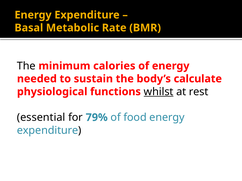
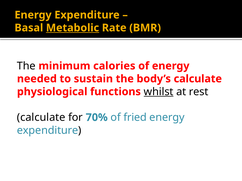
Metabolic underline: none -> present
essential at (41, 118): essential -> calculate
79%: 79% -> 70%
food: food -> fried
